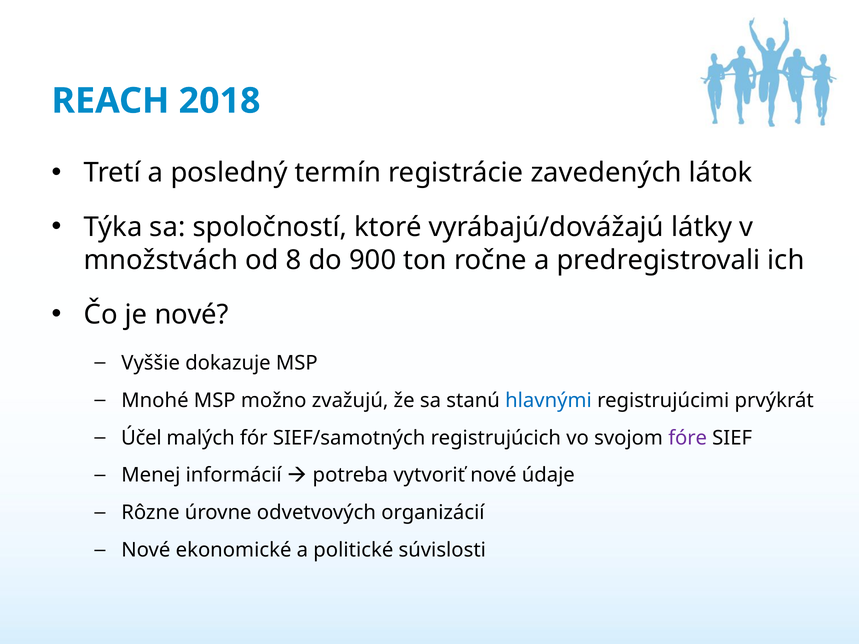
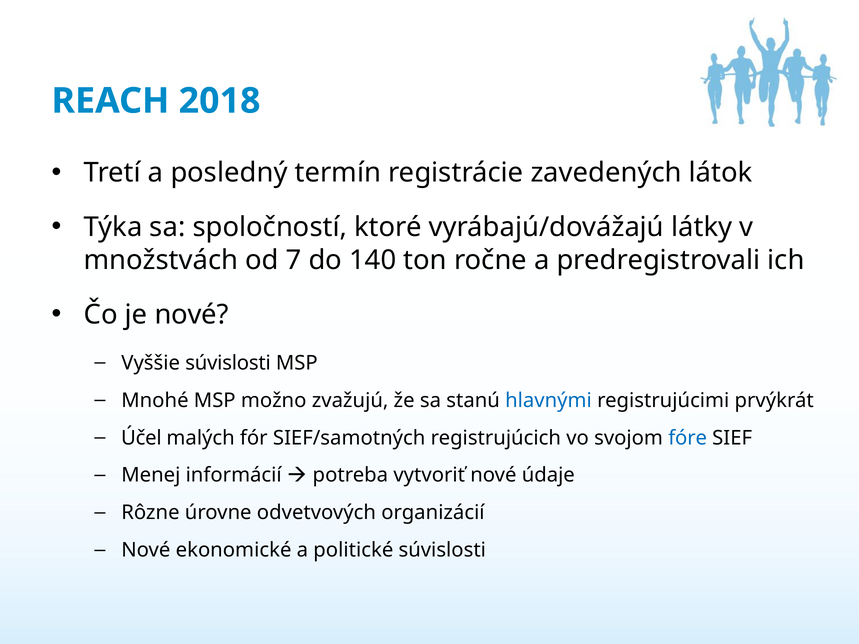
8: 8 -> 7
900: 900 -> 140
Vyššie dokazuje: dokazuje -> súvislosti
fóre colour: purple -> blue
